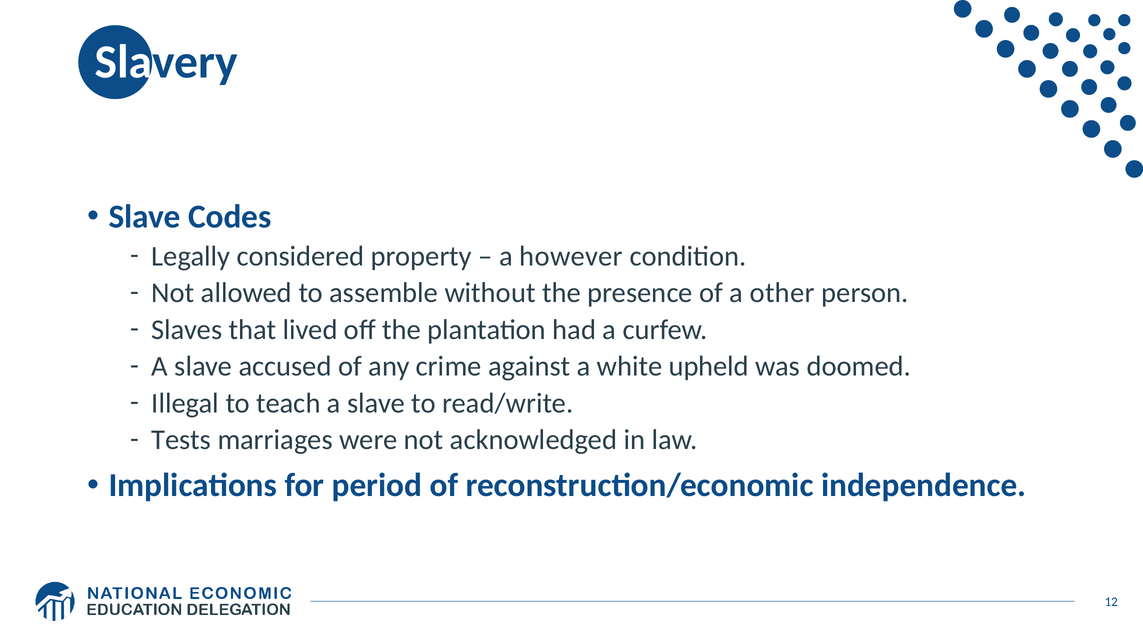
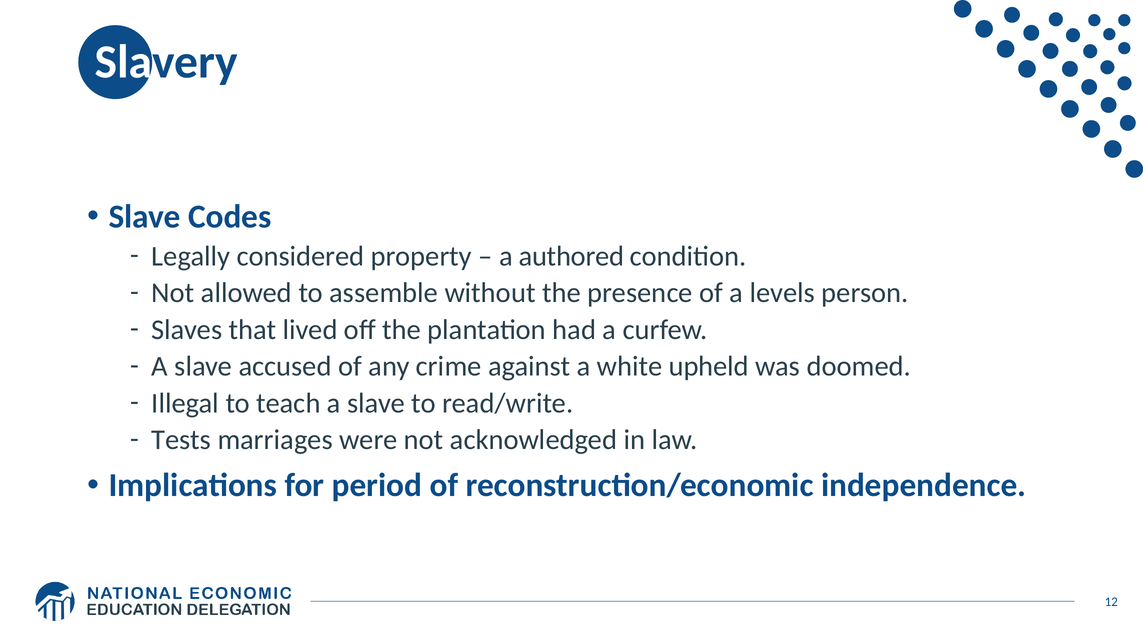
however: however -> authored
other: other -> levels
